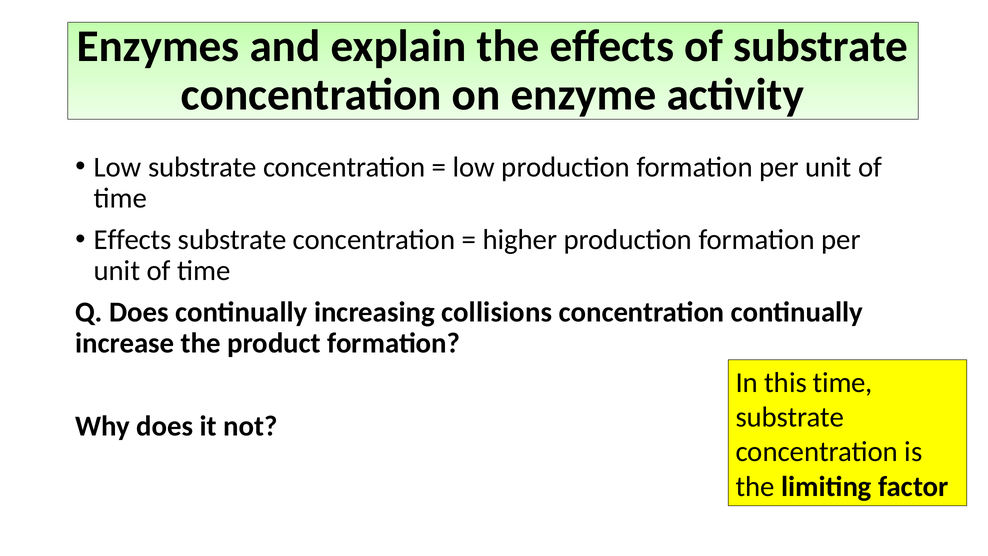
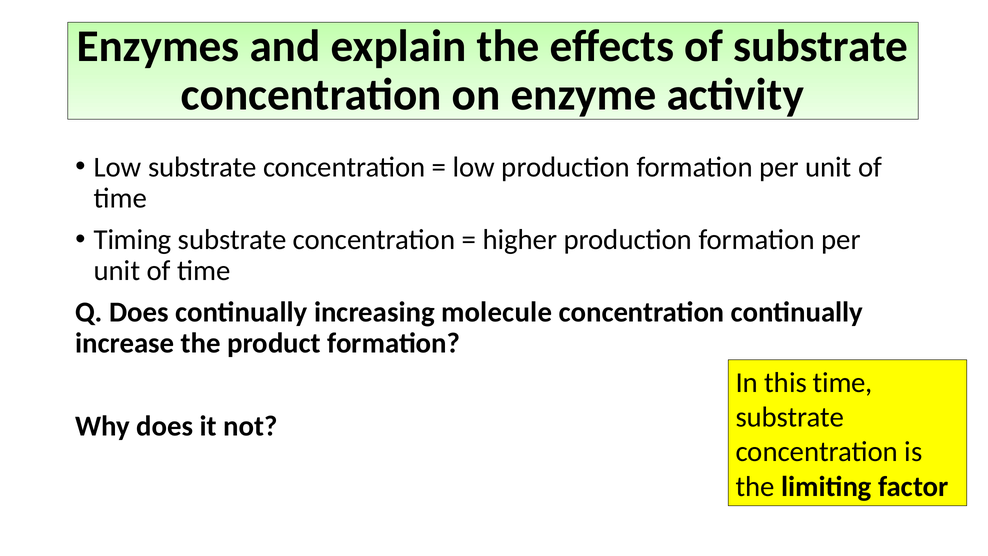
Effects at (133, 240): Effects -> Timing
collisions: collisions -> molecule
